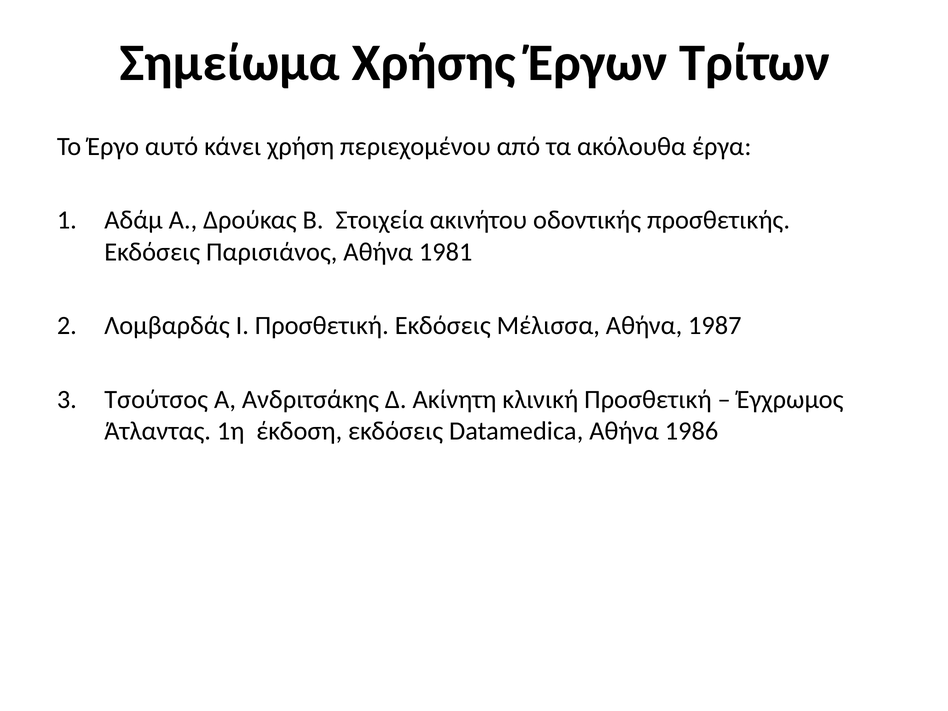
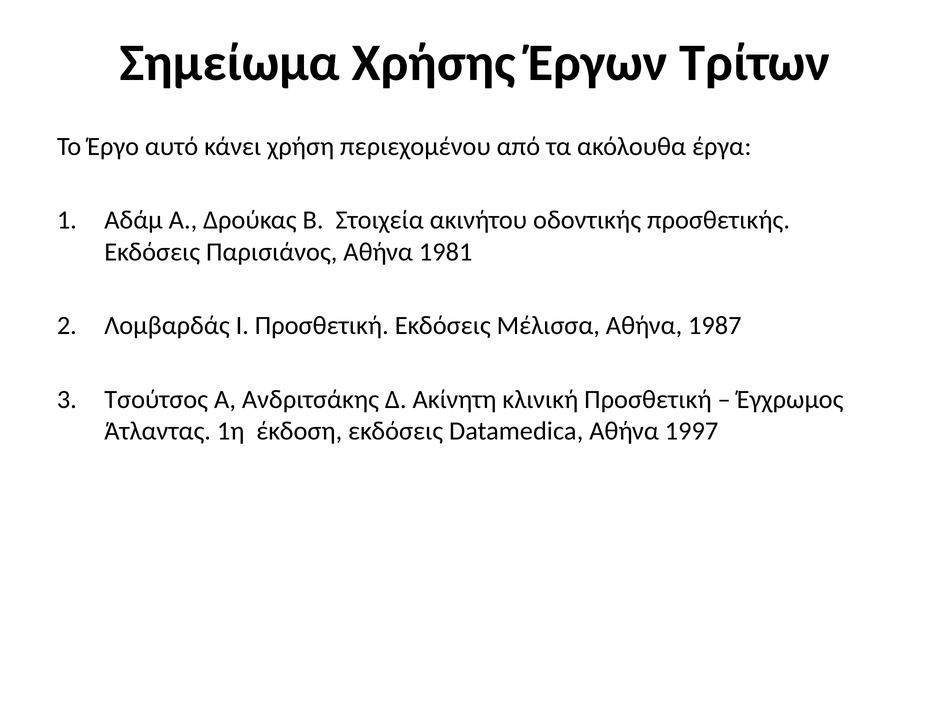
1986: 1986 -> 1997
